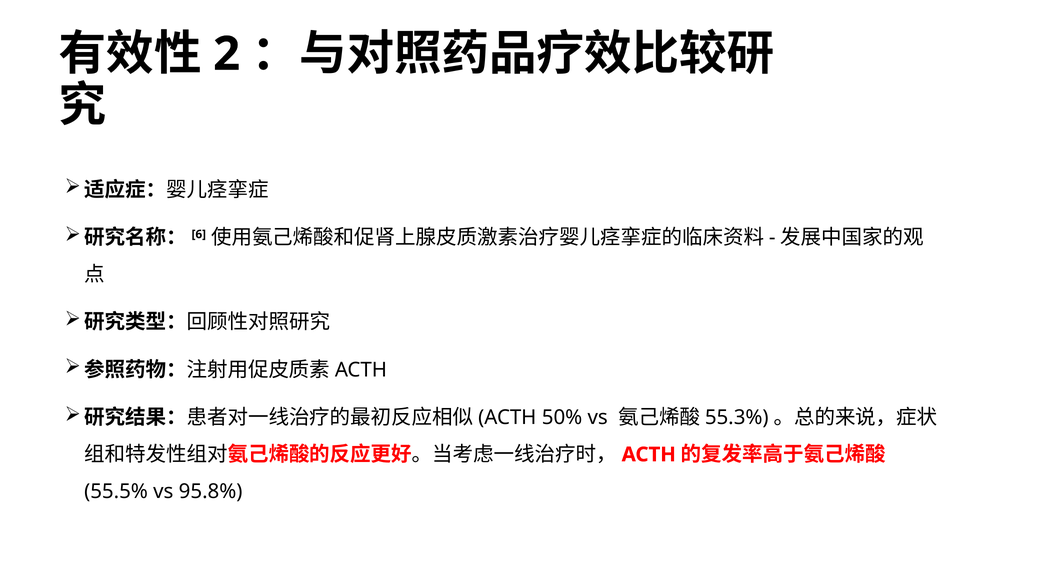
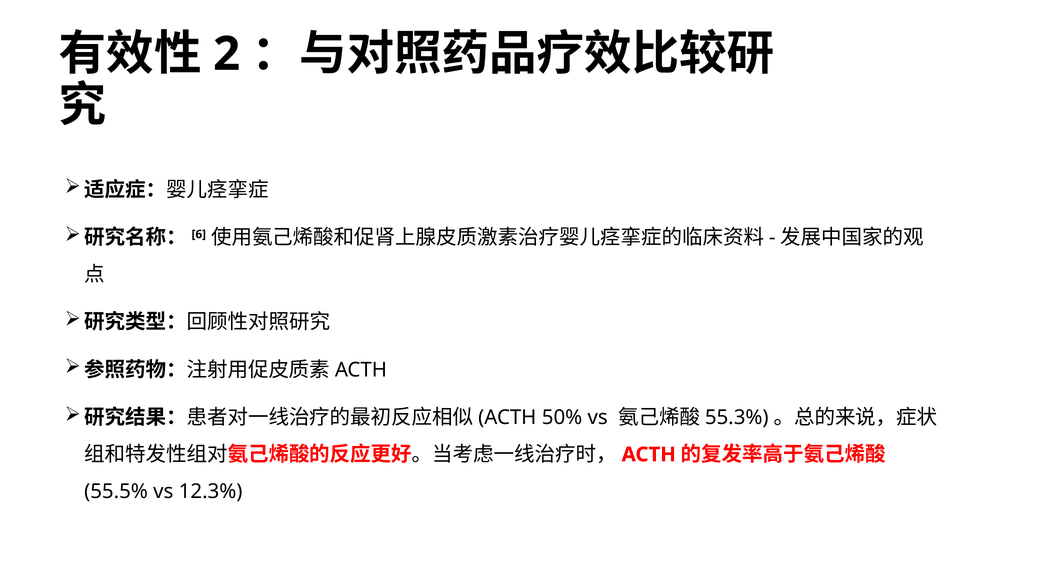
95.8%: 95.8% -> 12.3%
